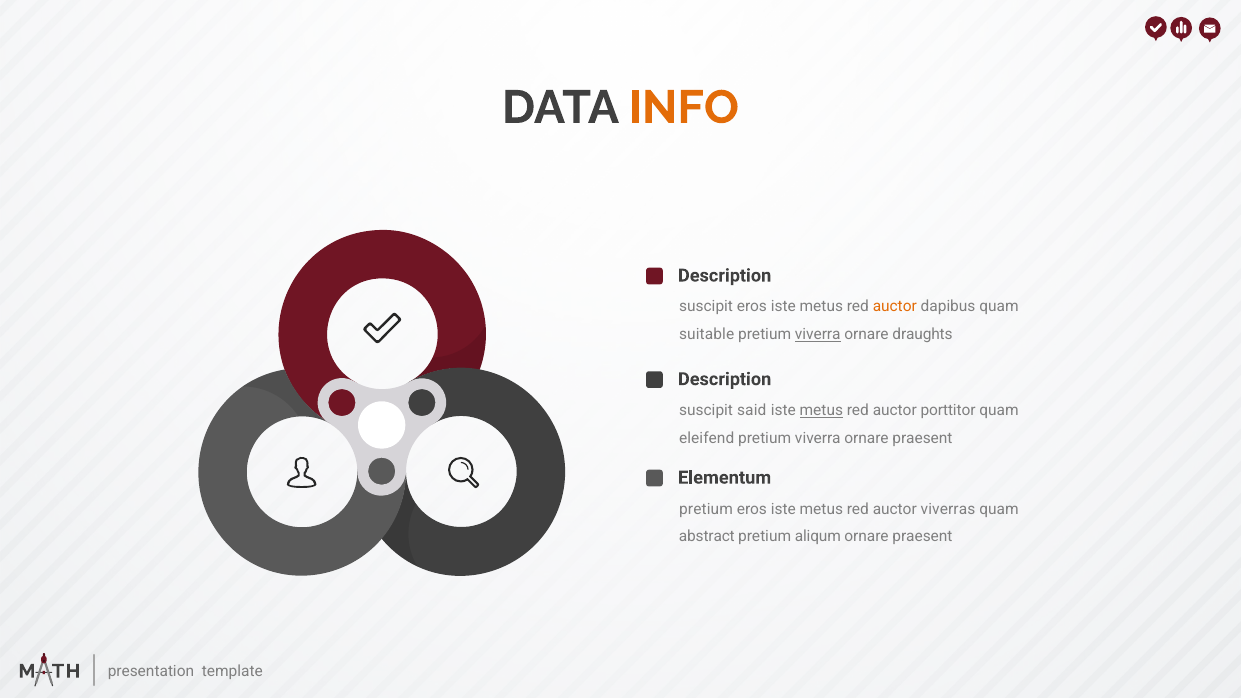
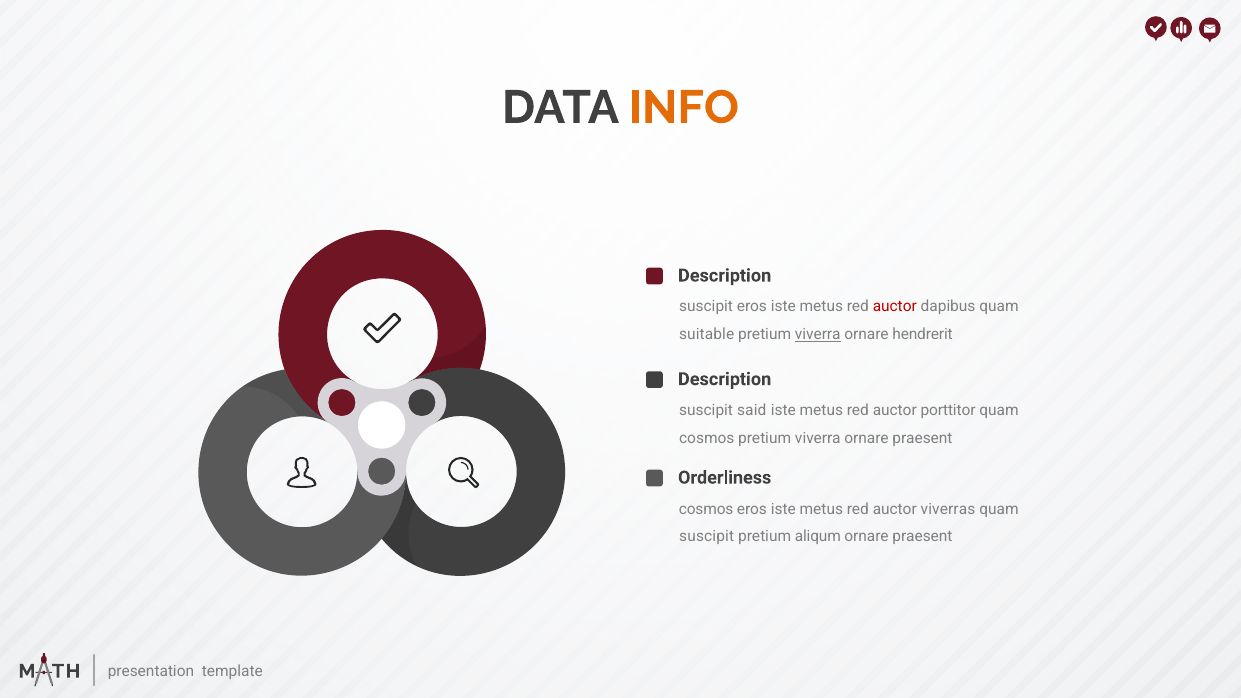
auctor at (895, 307) colour: orange -> red
draughts: draughts -> hendrerit
metus at (821, 410) underline: present -> none
eleifend at (707, 438): eleifend -> cosmos
Elementum: Elementum -> Orderliness
pretium at (706, 509): pretium -> cosmos
abstract at (707, 537): abstract -> suscipit
